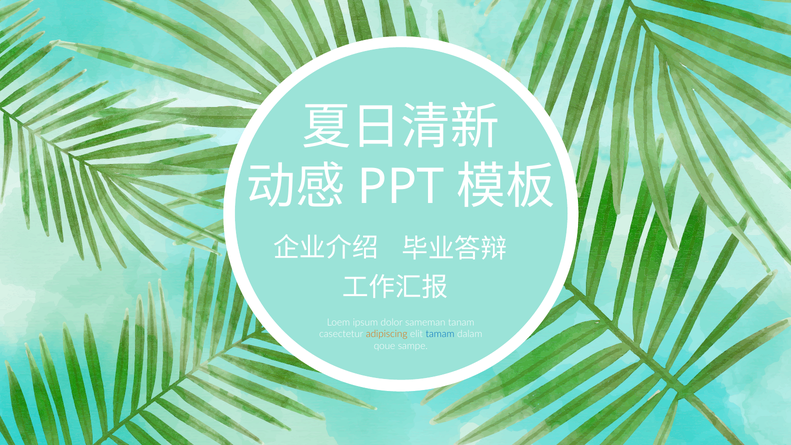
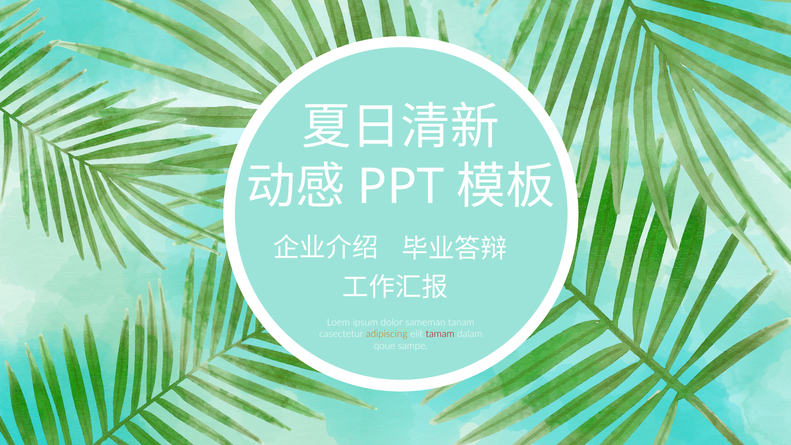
tamam colour: blue -> red
